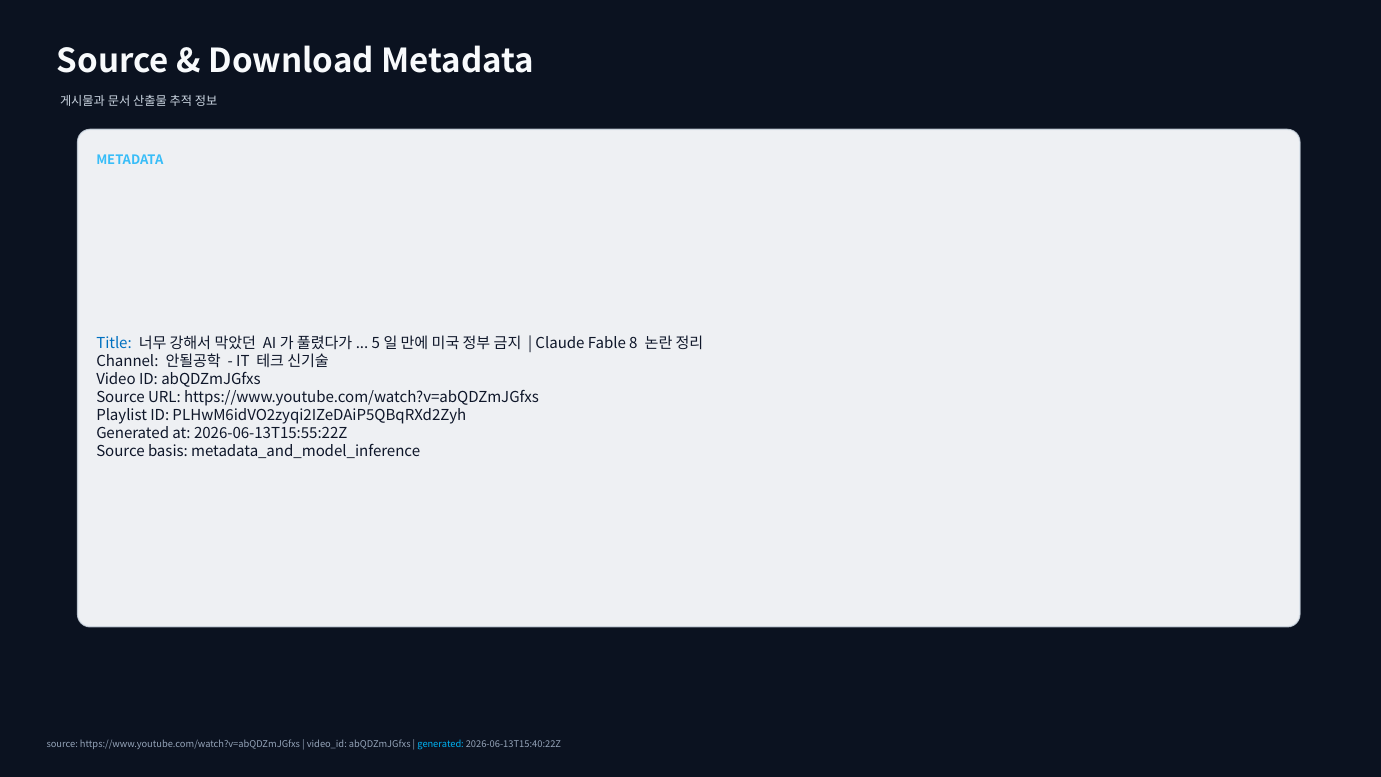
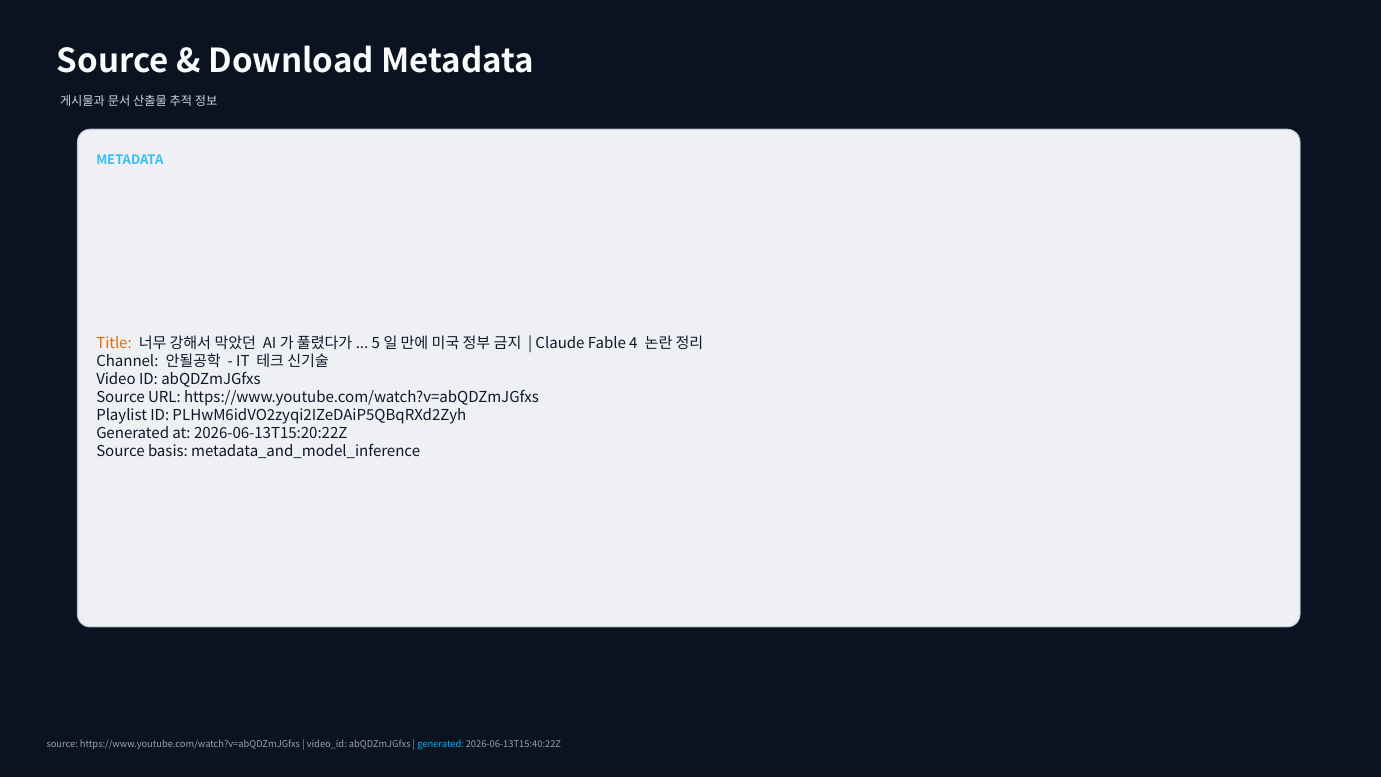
Title colour: blue -> orange
8: 8 -> 4
2026-06-13T15:55:22Z: 2026-06-13T15:55:22Z -> 2026-06-13T15:20:22Z
